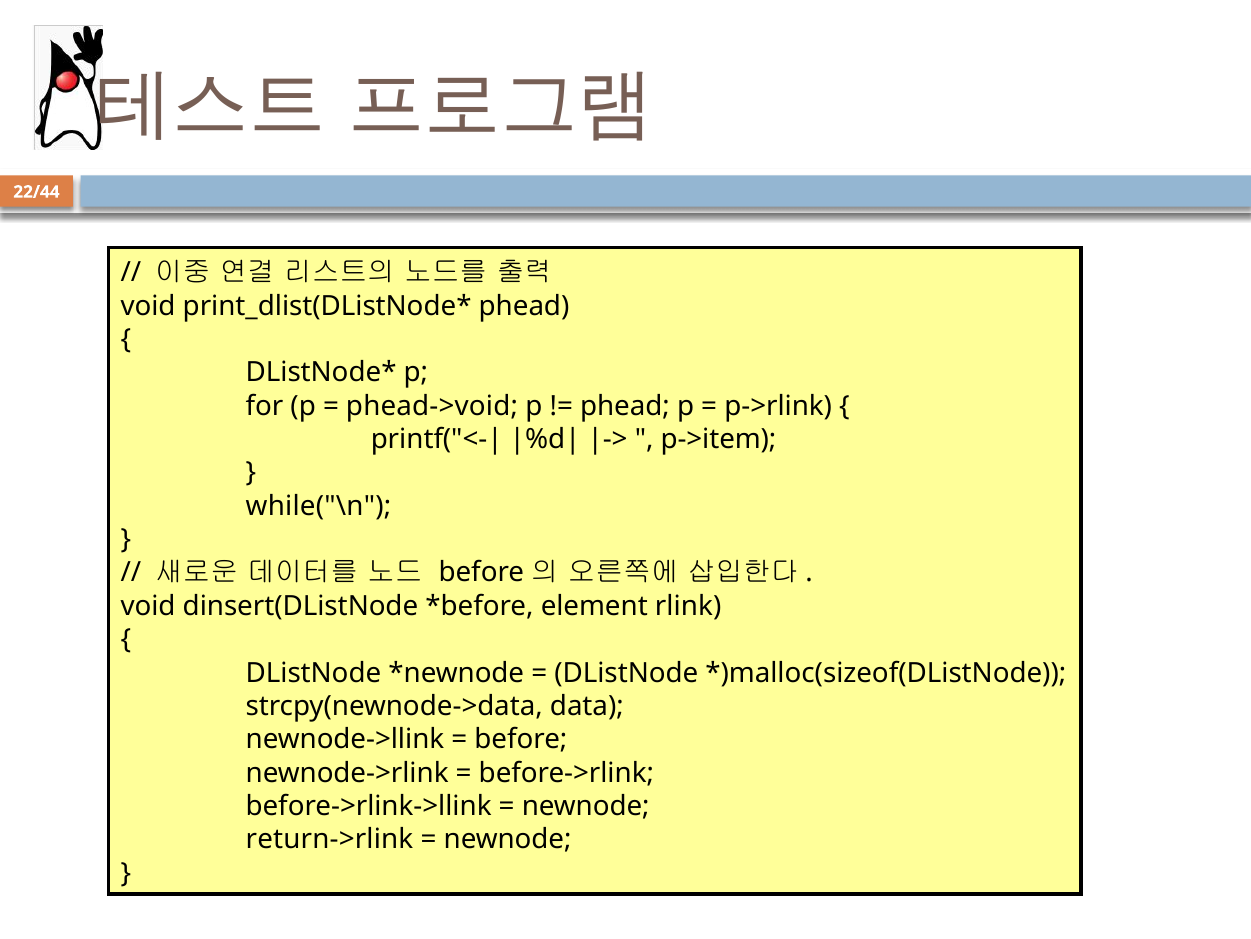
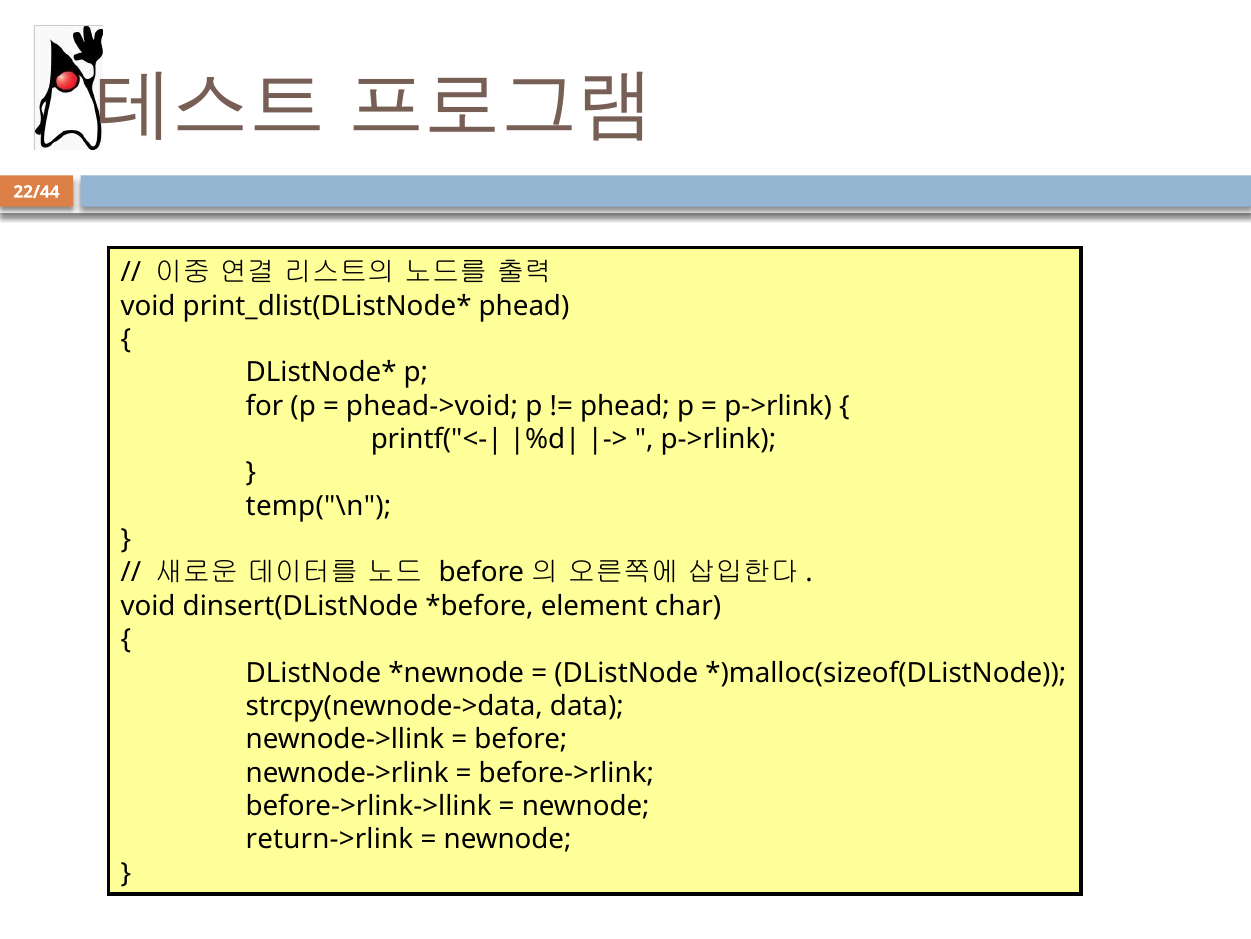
p->item at (718, 439): p->item -> p->rlink
while("\n: while("\n -> temp("\n
rlink: rlink -> char
